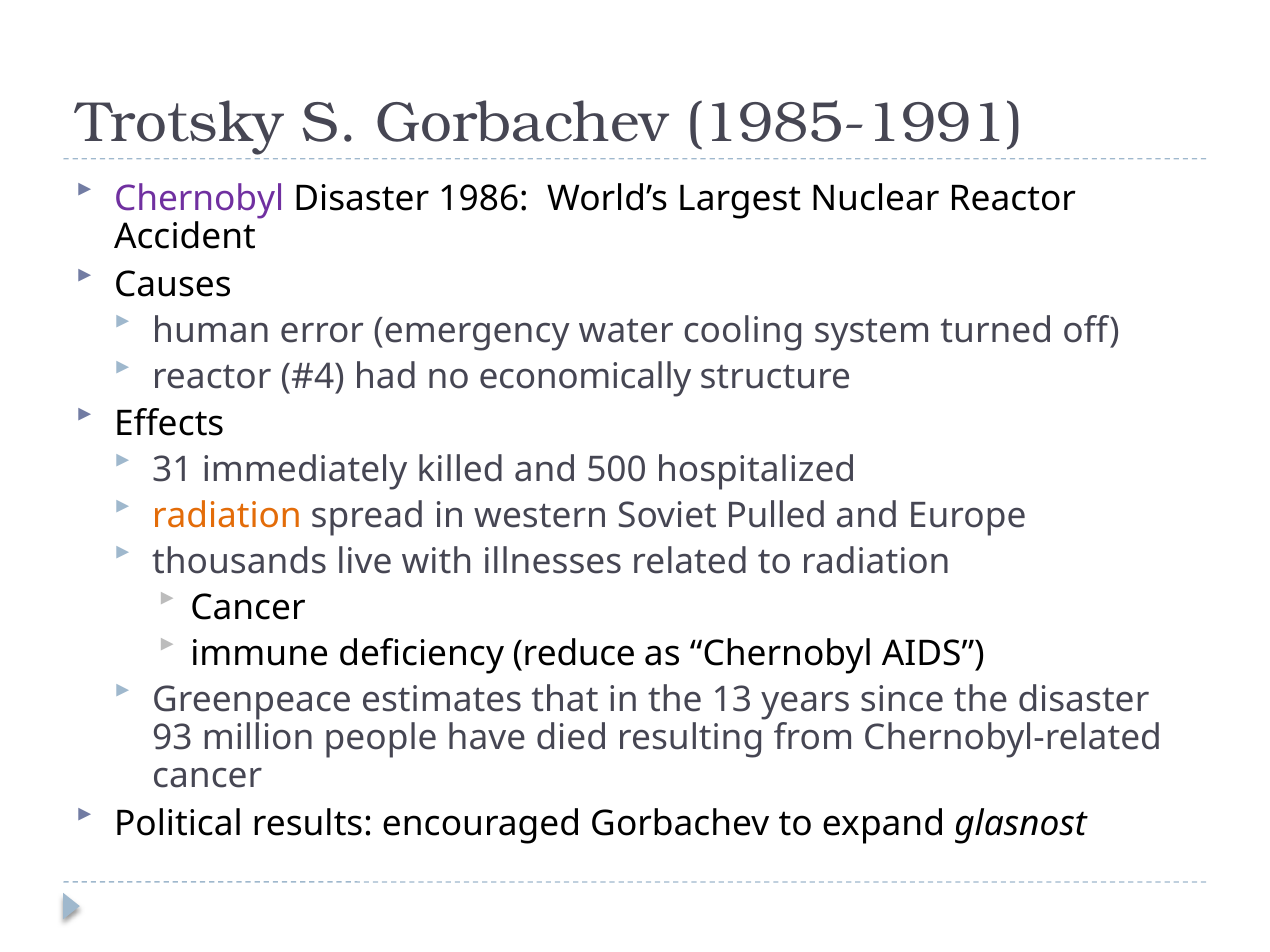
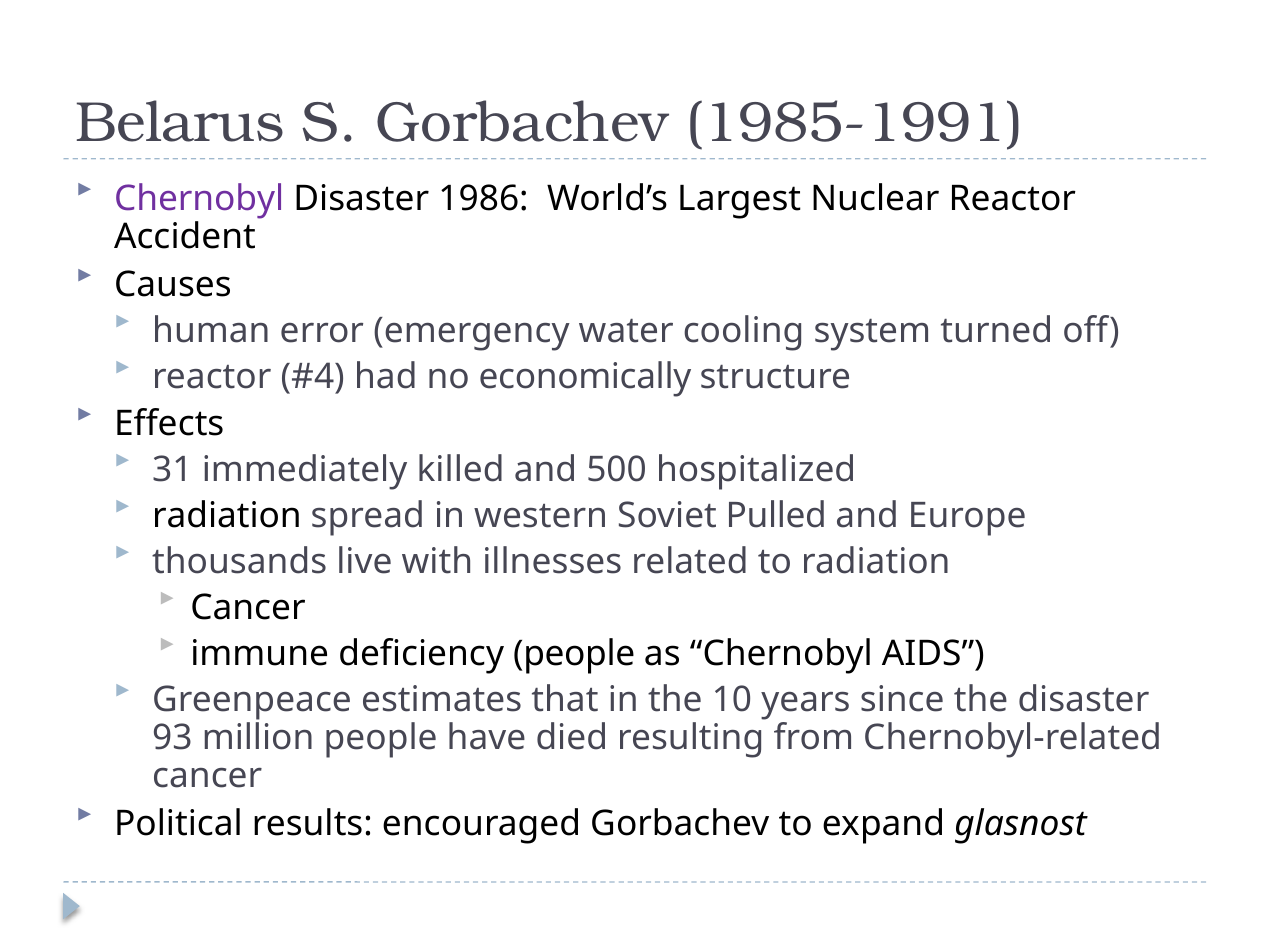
Trotsky: Trotsky -> Belarus
radiation at (227, 517) colour: orange -> black
deficiency reduce: reduce -> people
13: 13 -> 10
